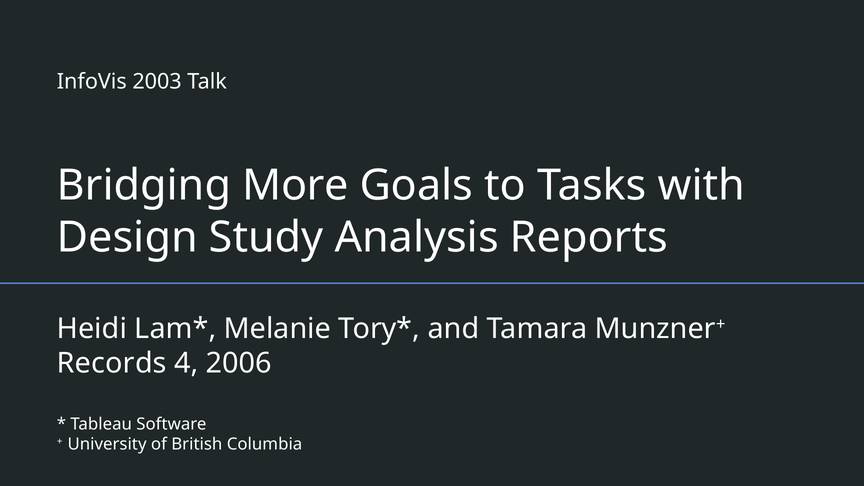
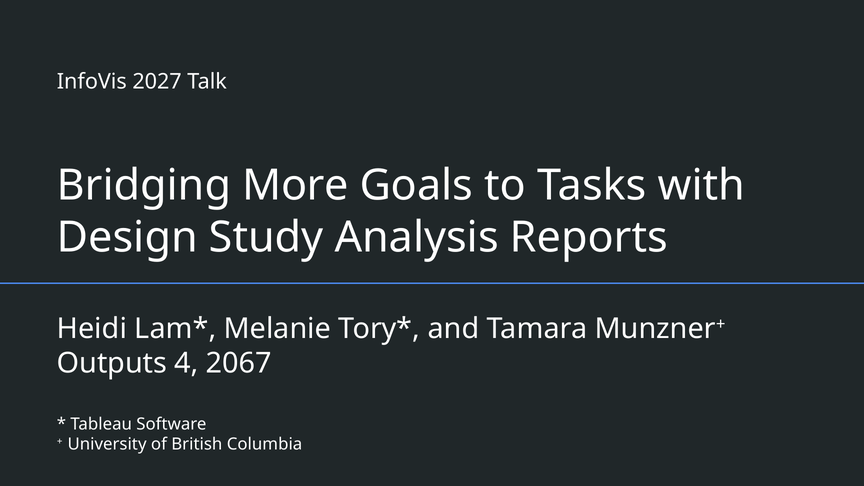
2003: 2003 -> 2027
Records: Records -> Outputs
2006: 2006 -> 2067
